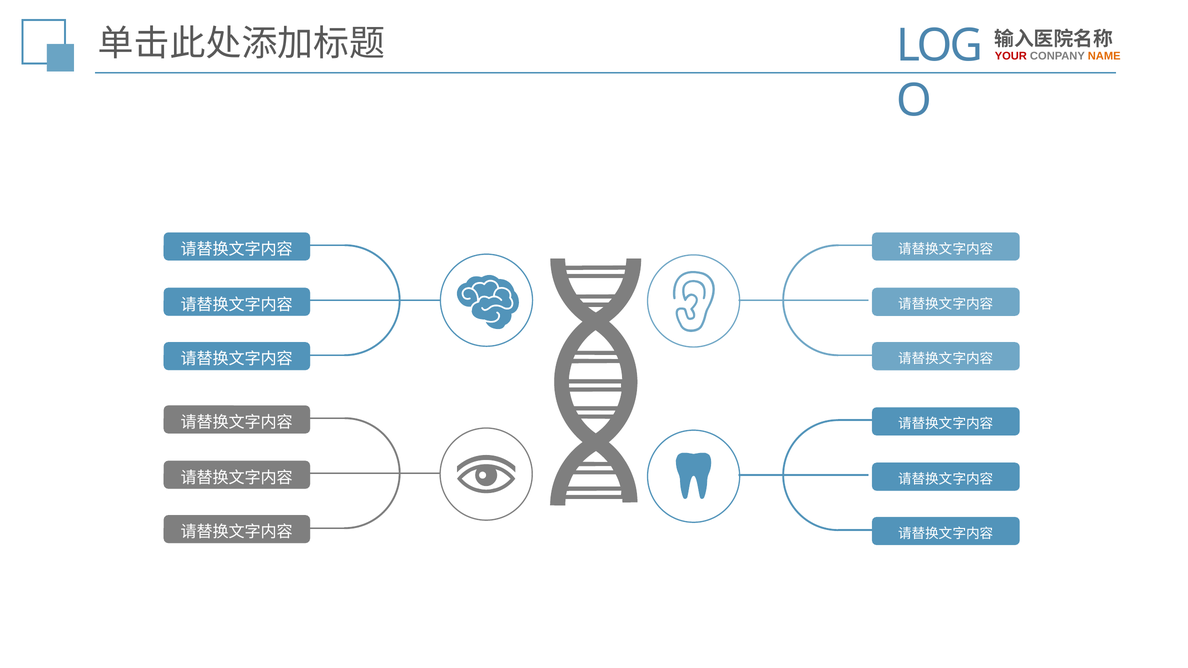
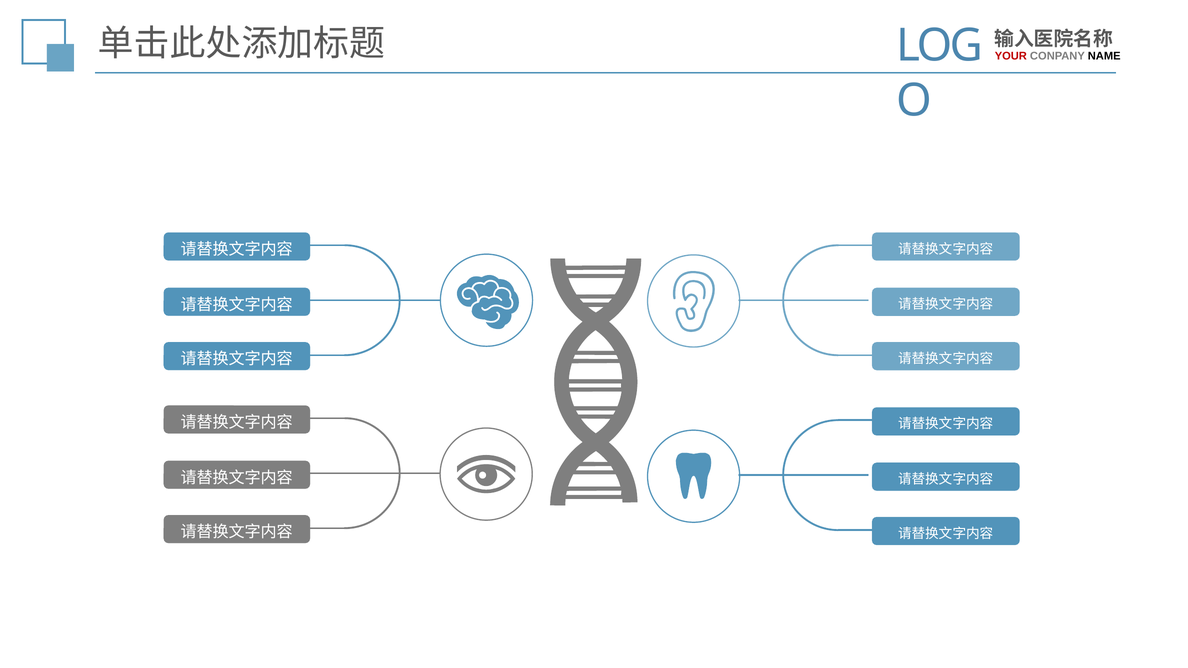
NAME colour: orange -> black
